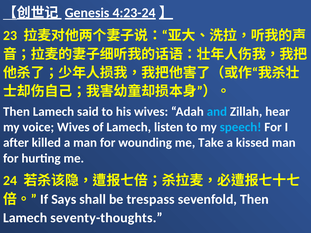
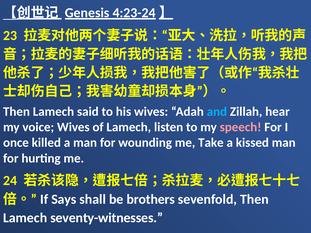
speech colour: light blue -> pink
after: after -> once
trespass: trespass -> brothers
seventy-thoughts: seventy-thoughts -> seventy-witnesses
